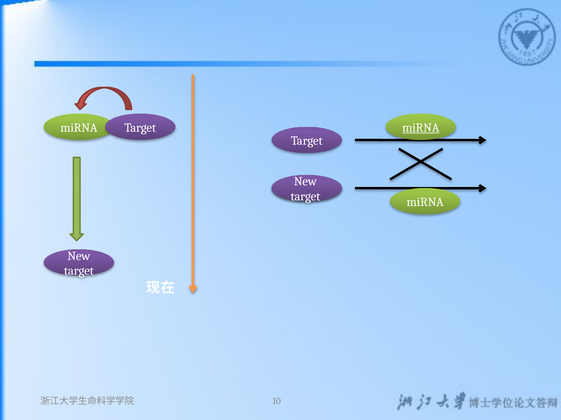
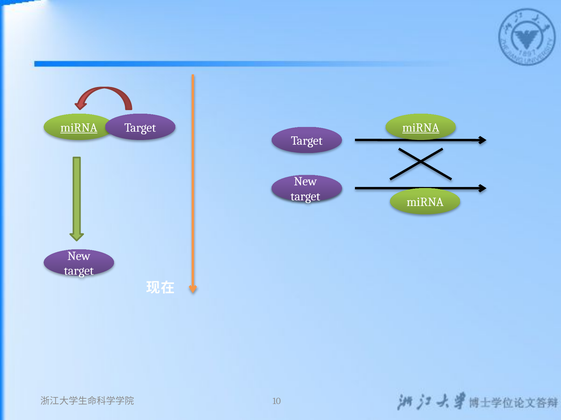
miRNA at (79, 128) underline: none -> present
